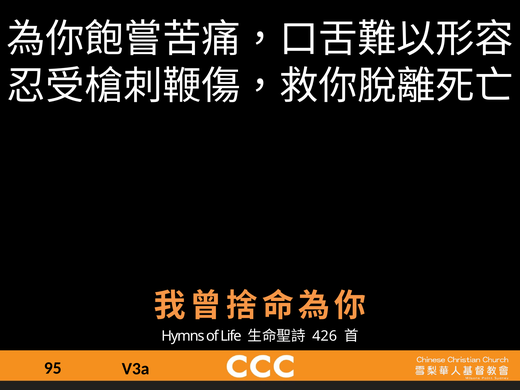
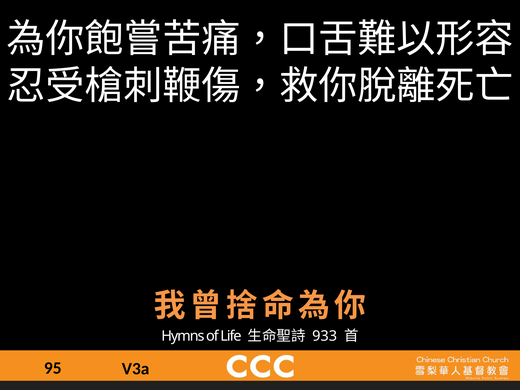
426: 426 -> 933
